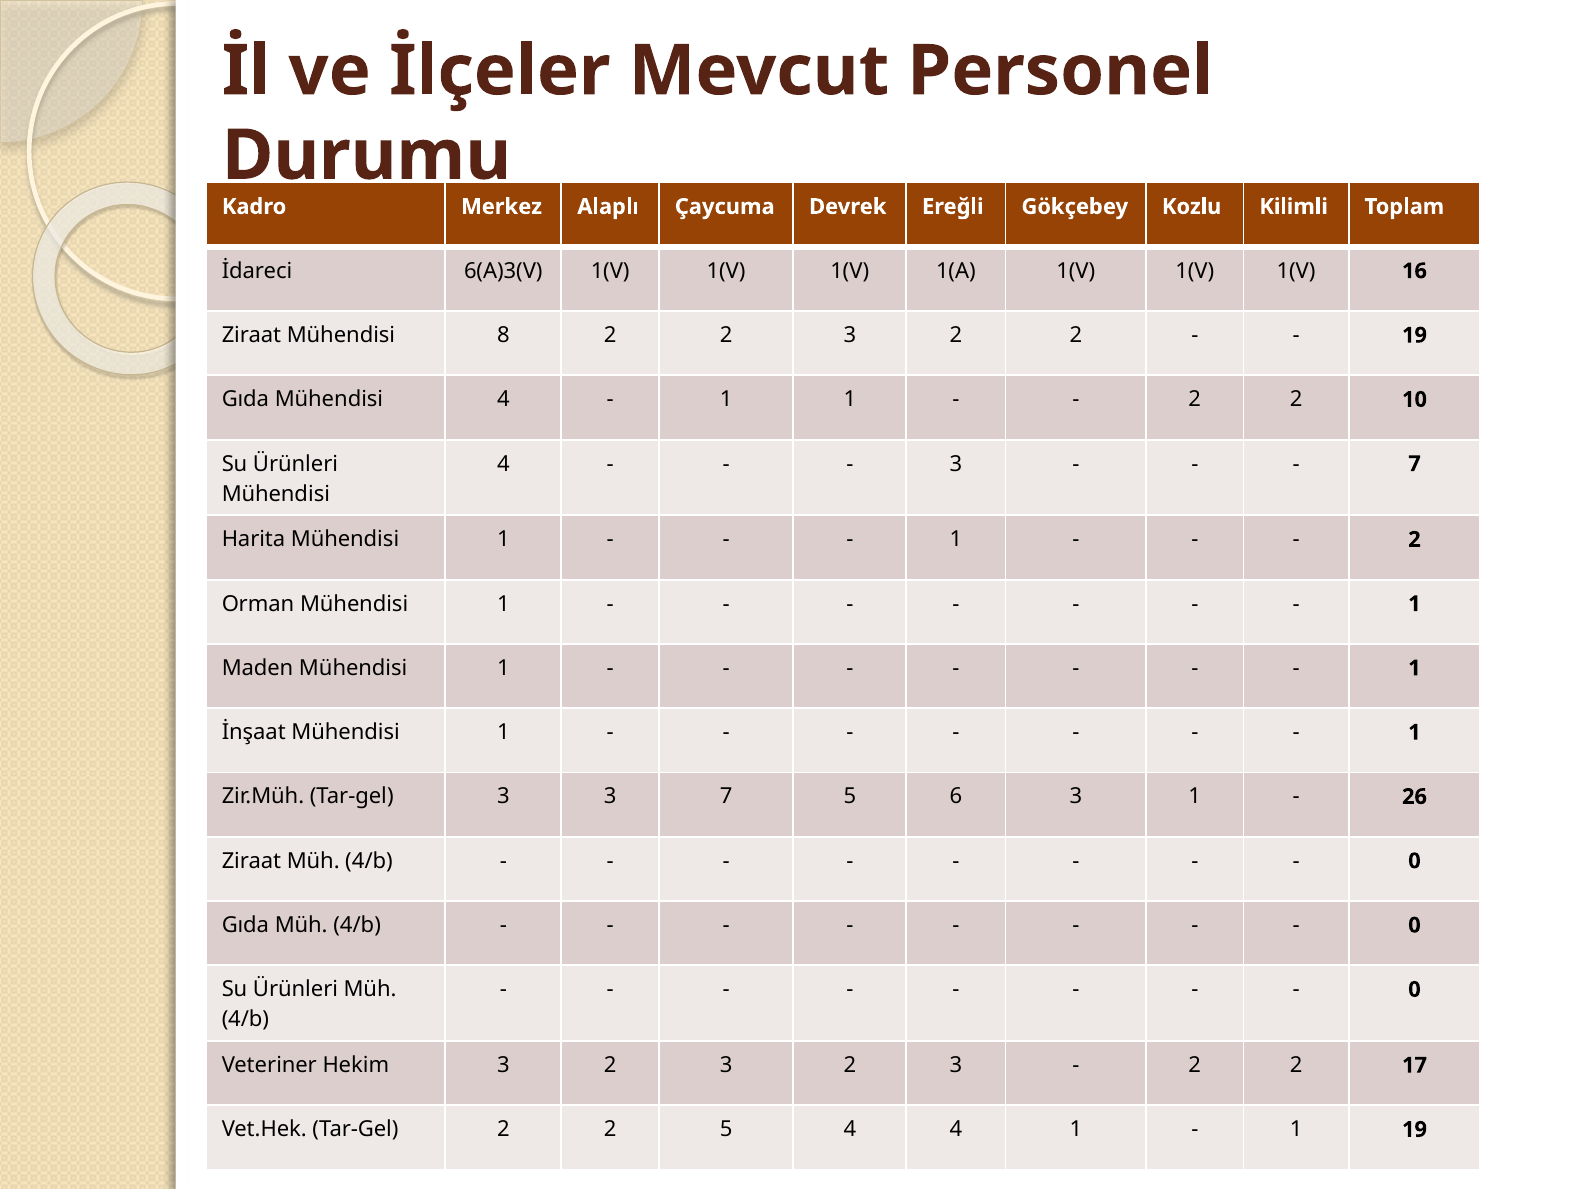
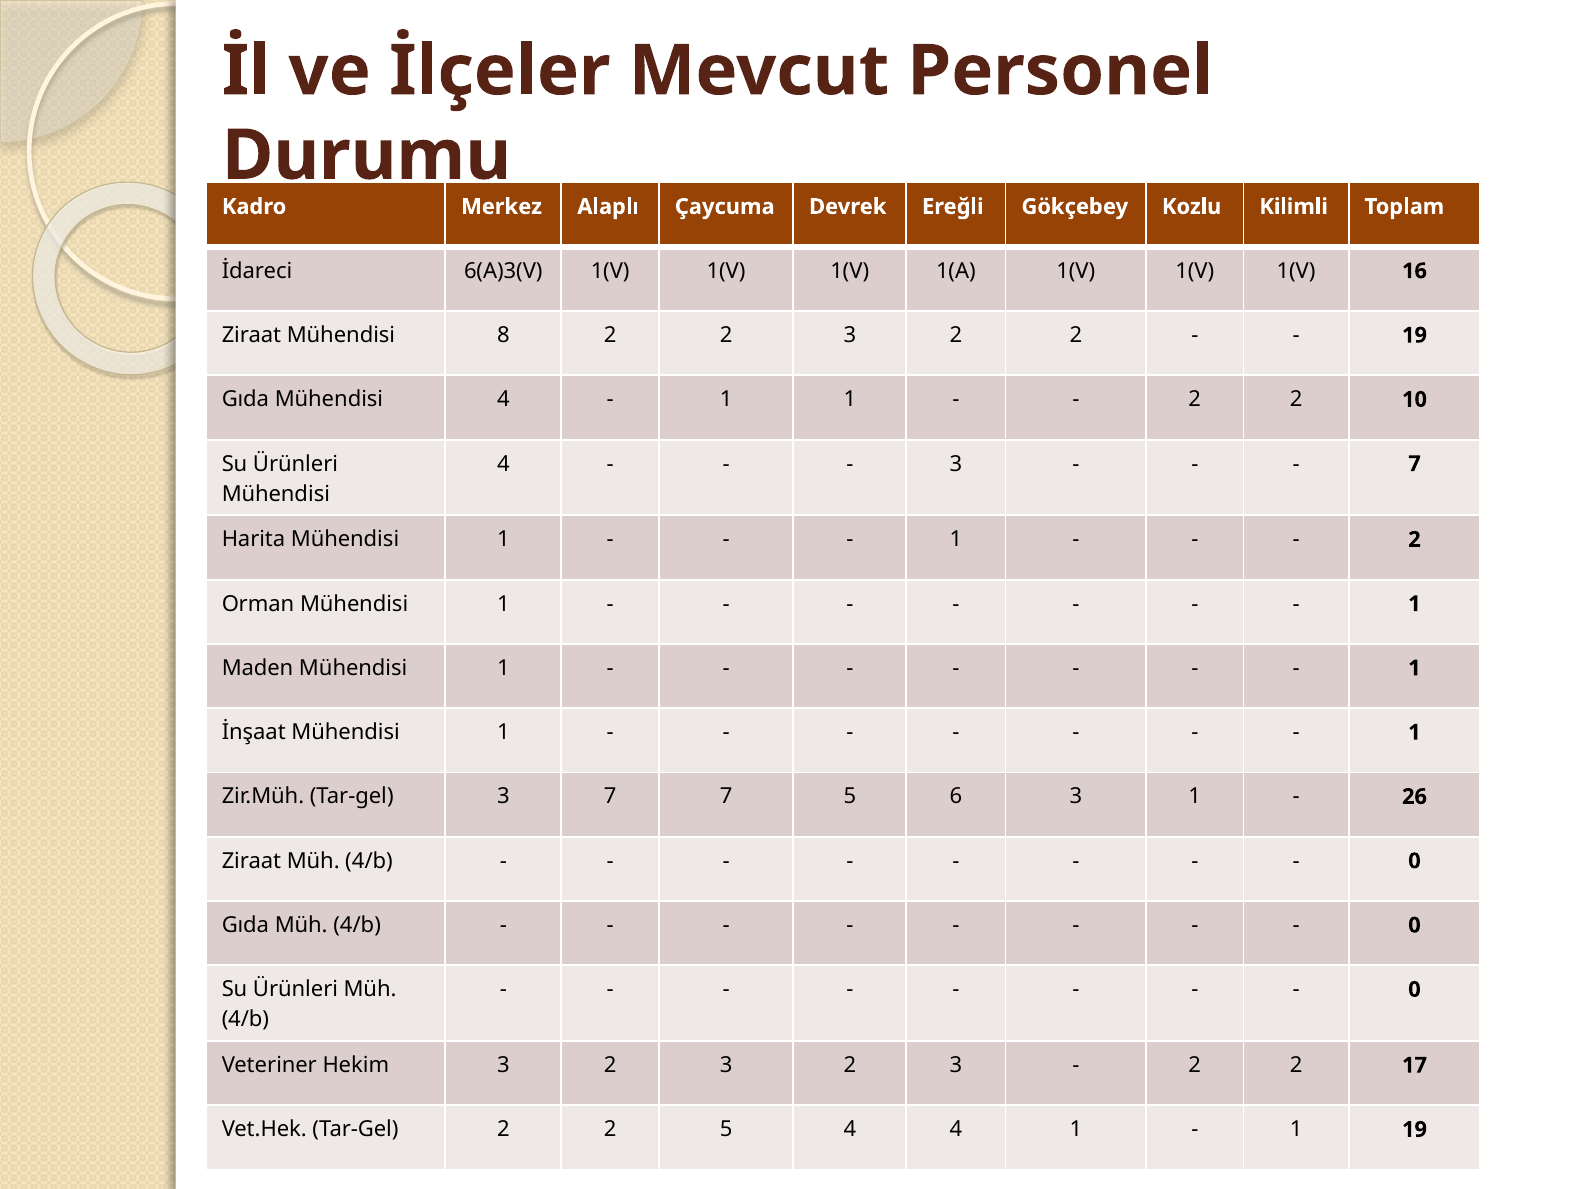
3 3: 3 -> 7
